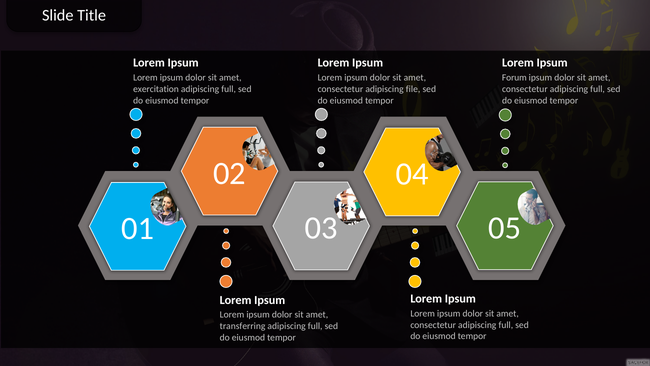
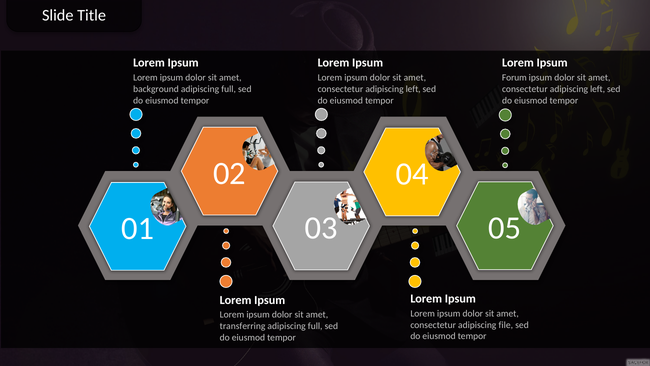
exercitation: exercitation -> background
file at (413, 89): file -> left
full at (598, 89): full -> left
full at (506, 325): full -> file
